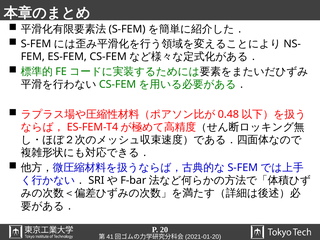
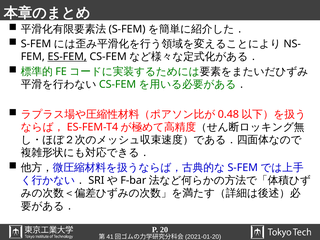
ES-FEM underline: none -> present
